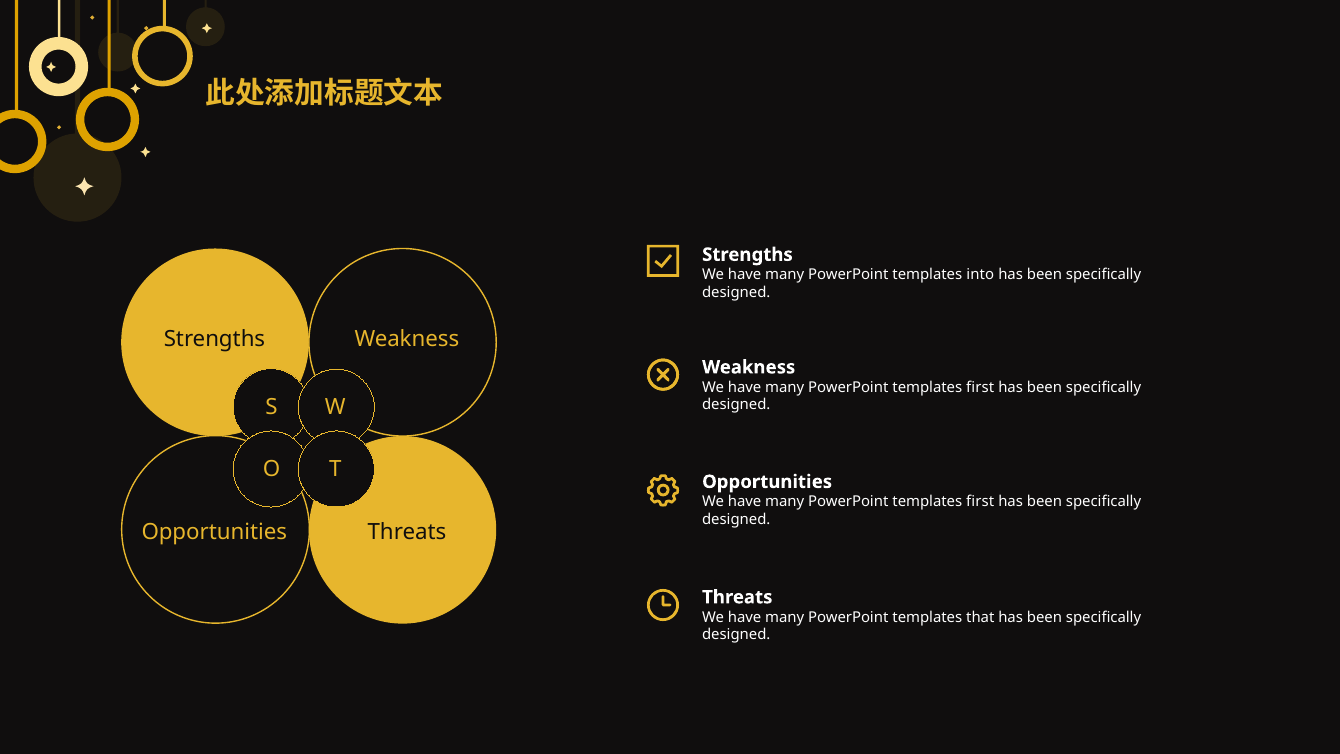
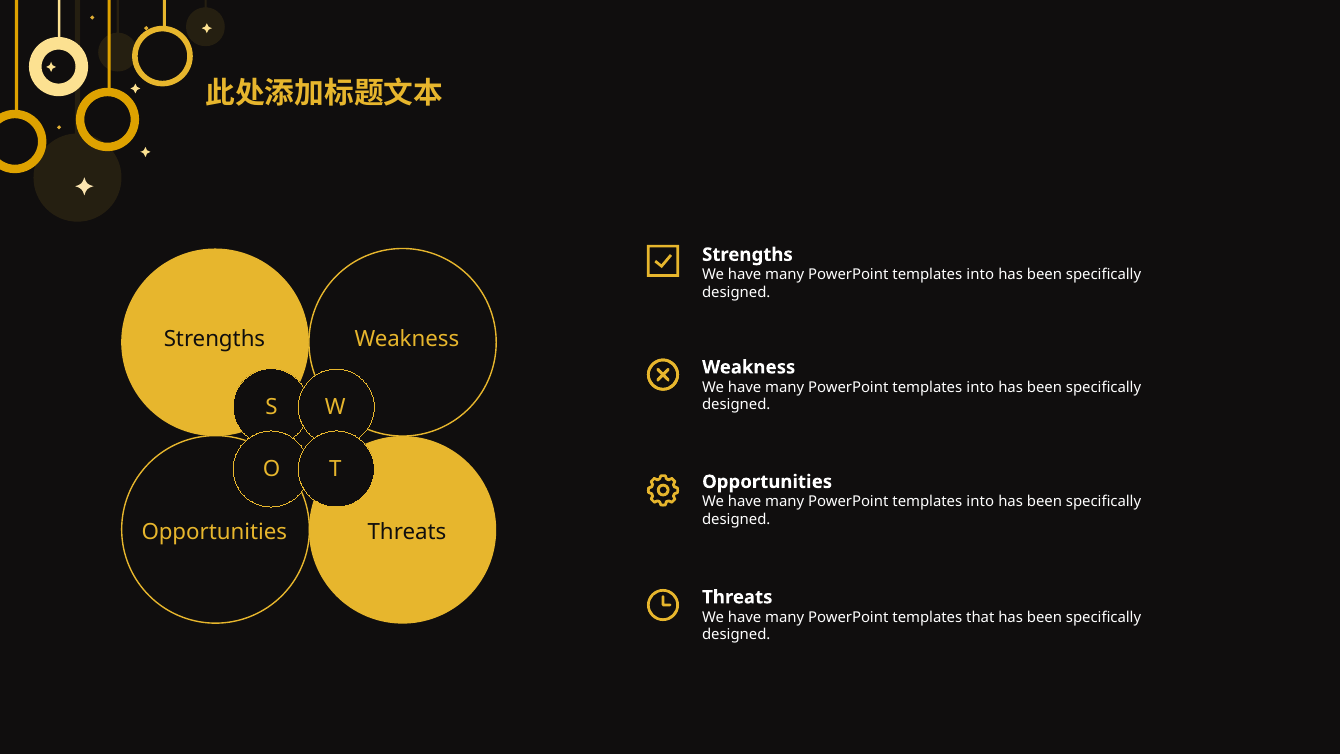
first at (980, 387): first -> into
first at (980, 501): first -> into
